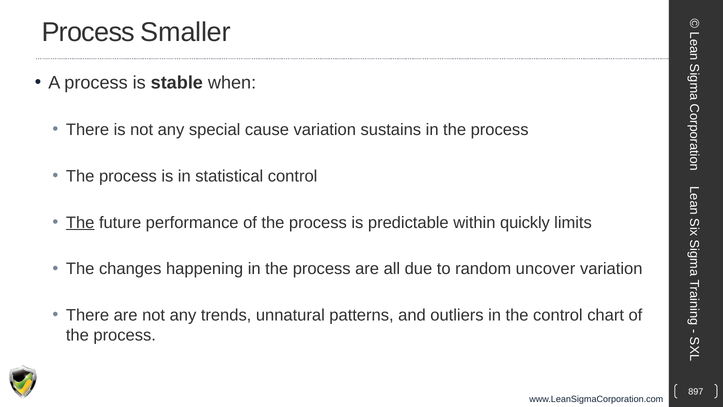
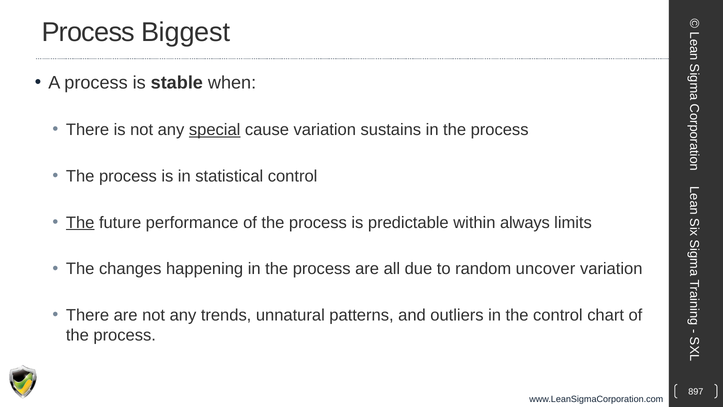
Smaller: Smaller -> Biggest
special underline: none -> present
quickly: quickly -> always
